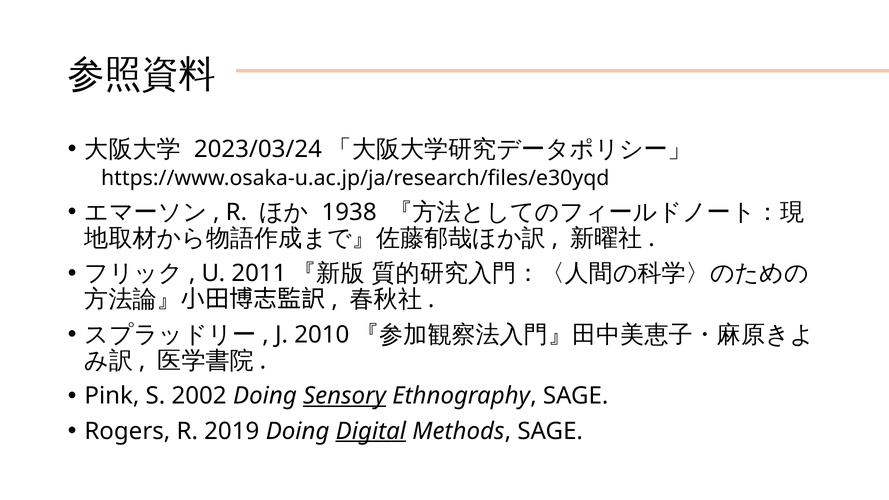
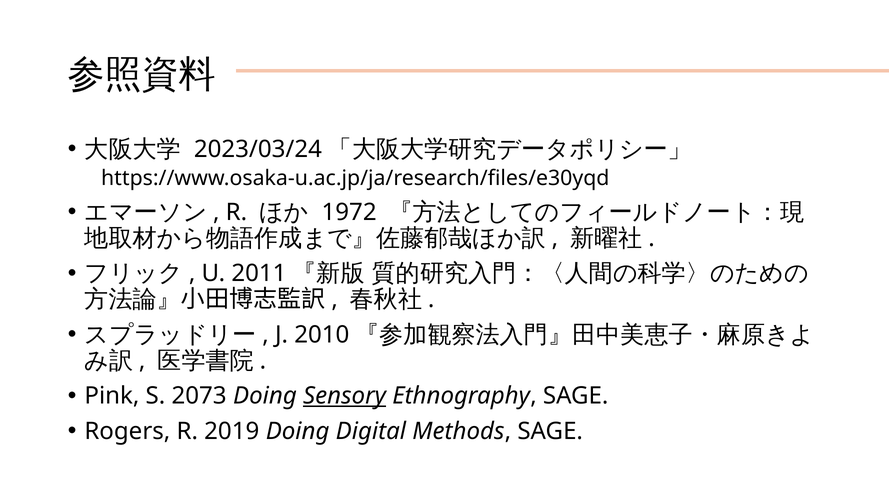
1938: 1938 -> 1972
2002: 2002 -> 2073
Digital underline: present -> none
